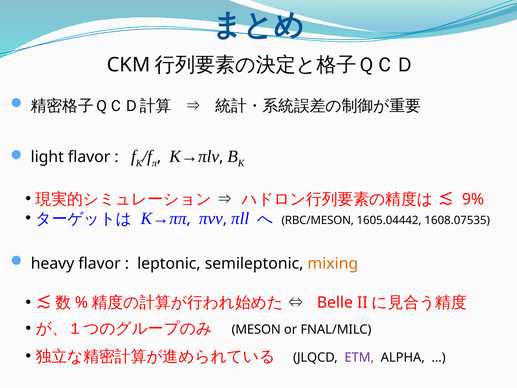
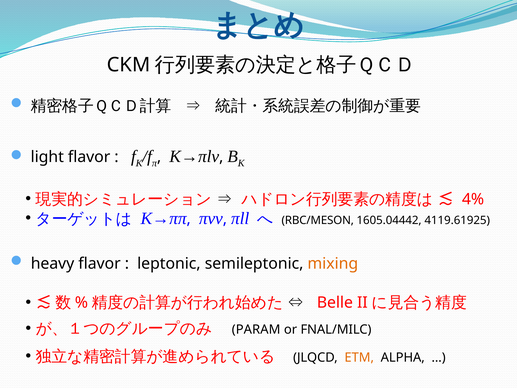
9%: 9% -> 4%
1608.07535: 1608.07535 -> 4119.61925
MESON: MESON -> PARAM
ETM colour: purple -> orange
